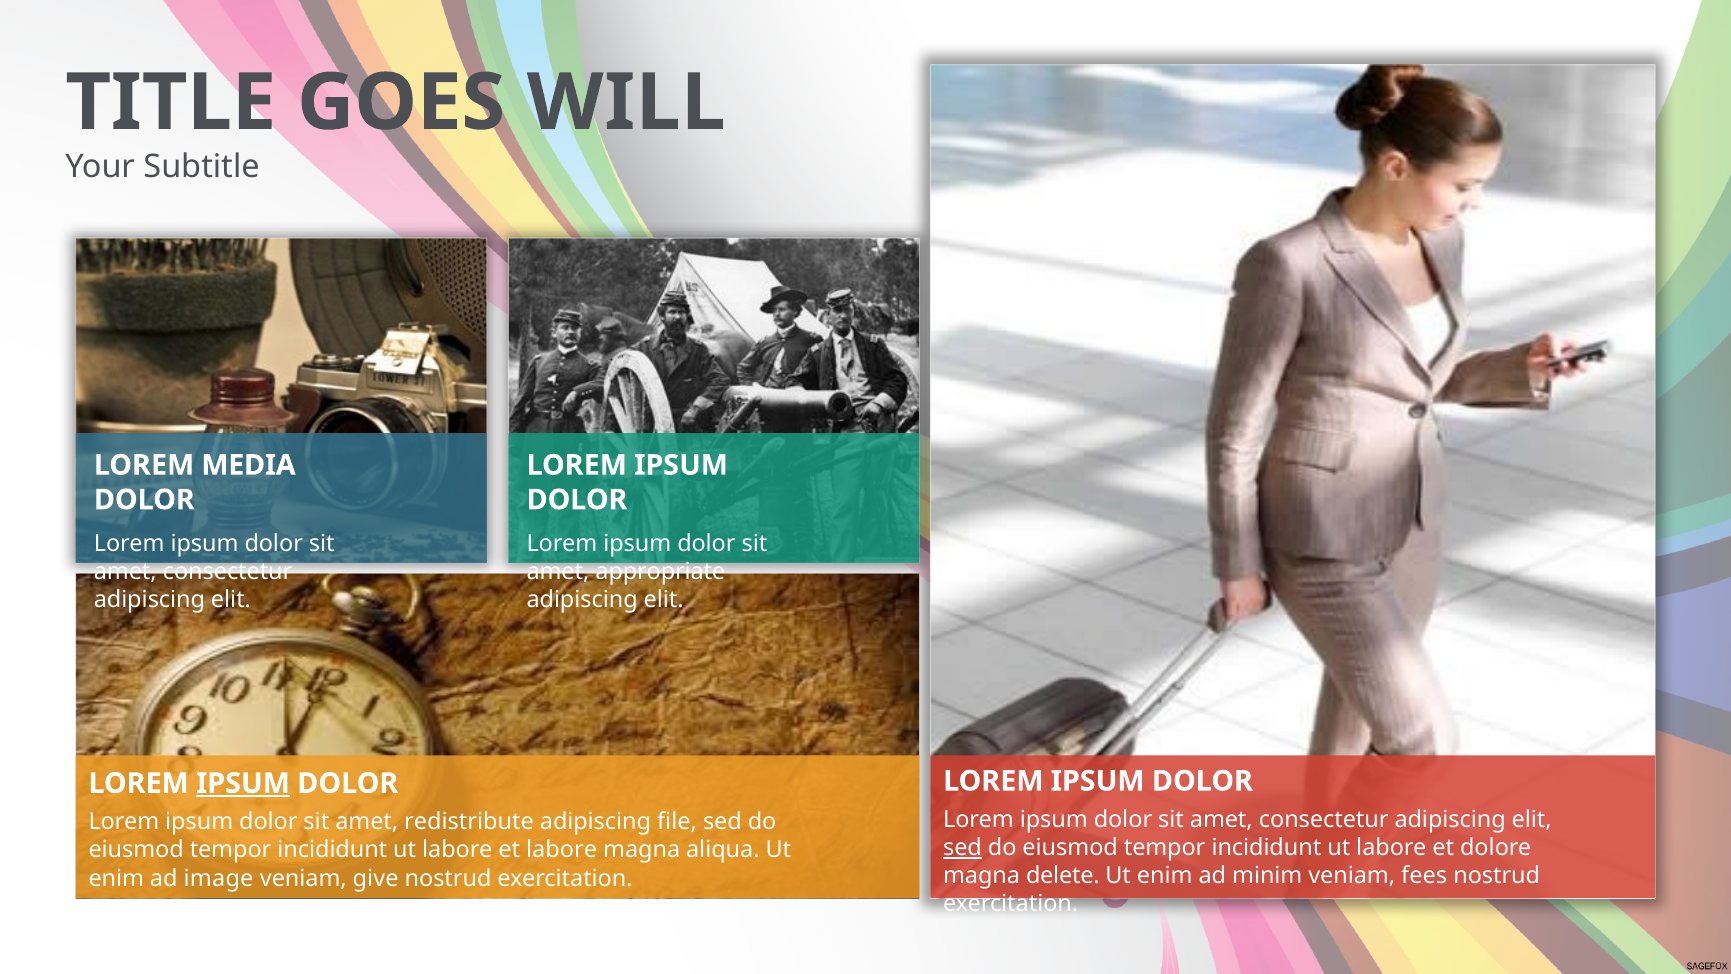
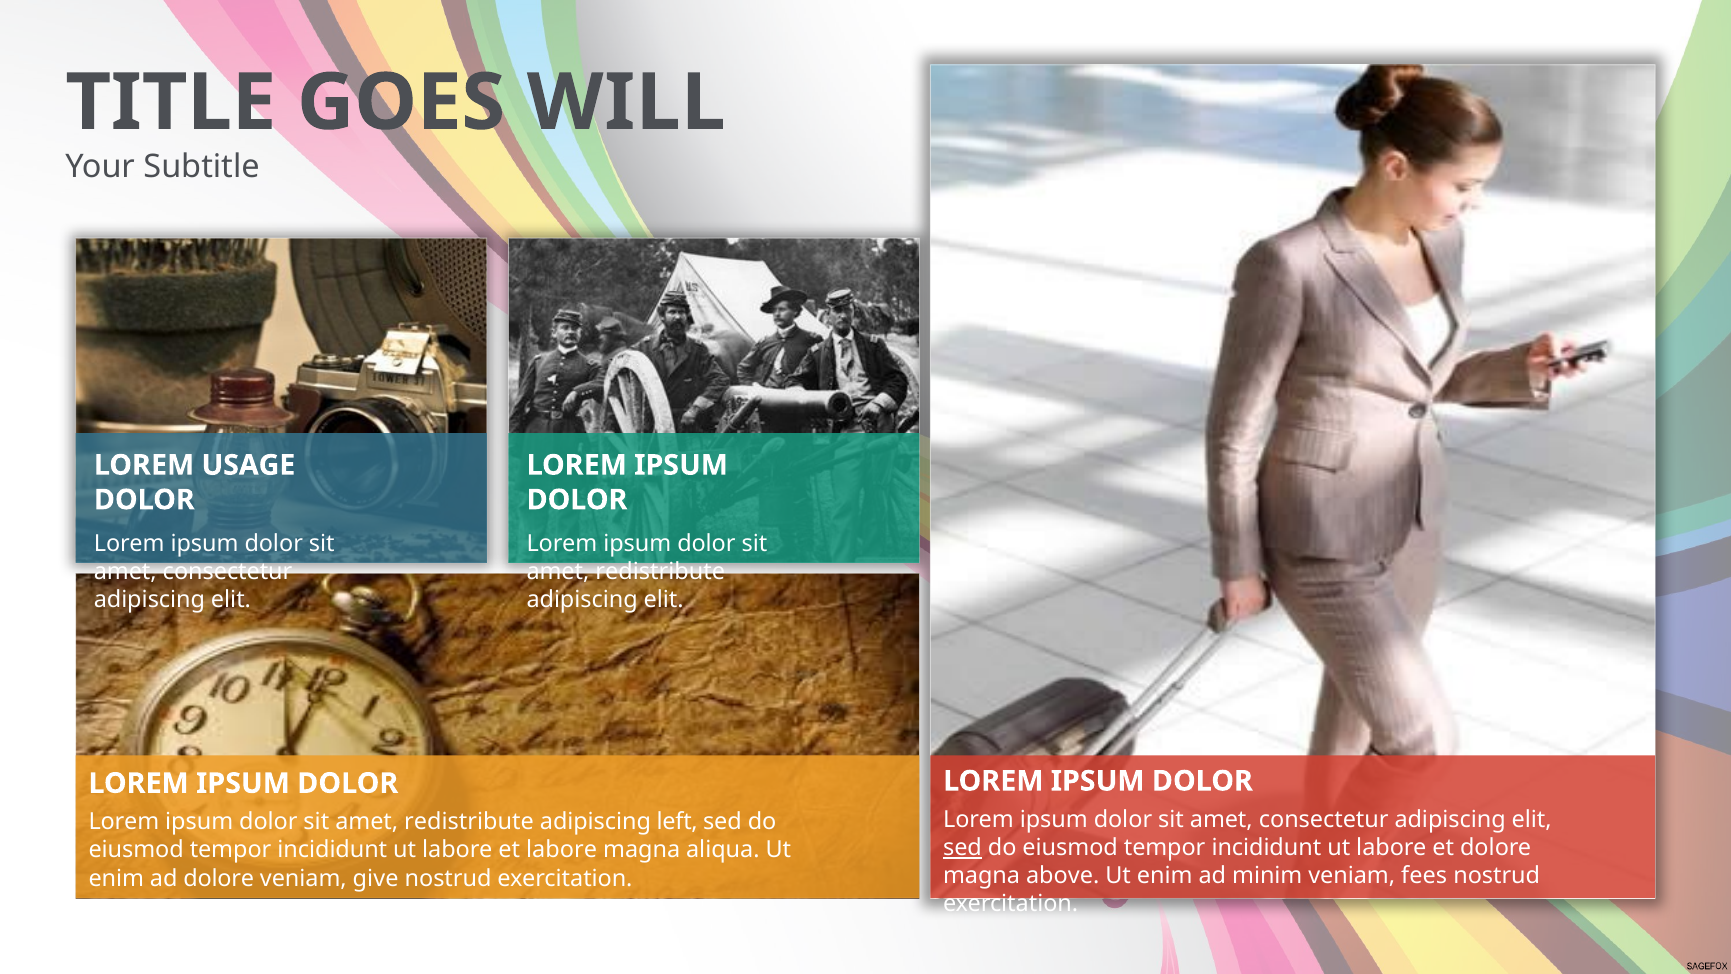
MEDIA: MEDIA -> USAGE
appropriate at (660, 571): appropriate -> redistribute
IPSUM at (243, 783) underline: present -> none
file: file -> left
delete: delete -> above
ad image: image -> dolore
